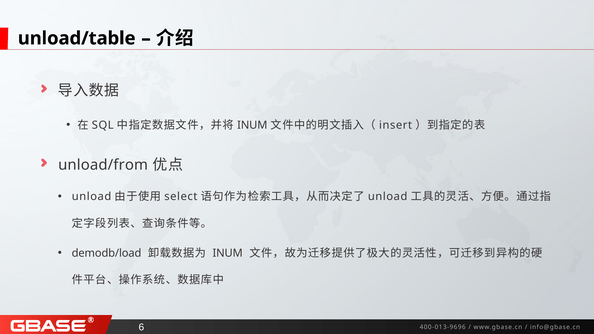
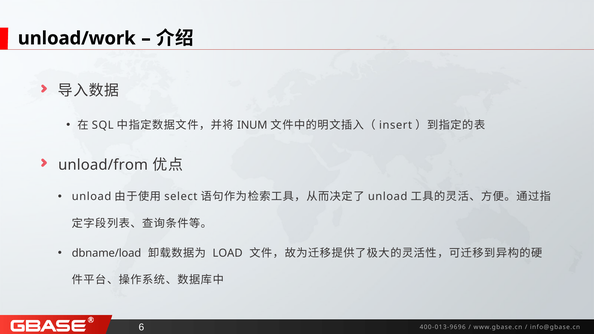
unload/table: unload/table -> unload/work
demodb/load: demodb/load -> dbname/load
INUM at (228, 253): INUM -> LOAD
